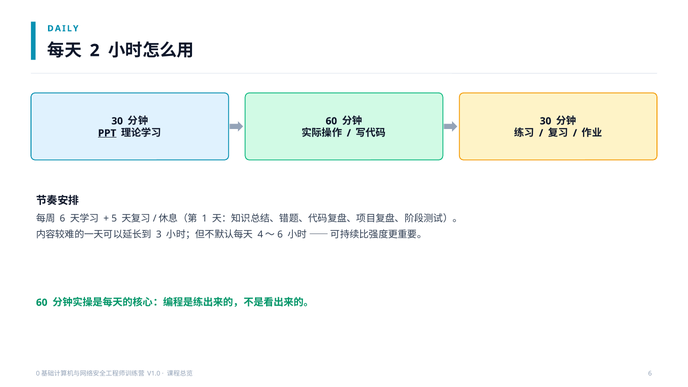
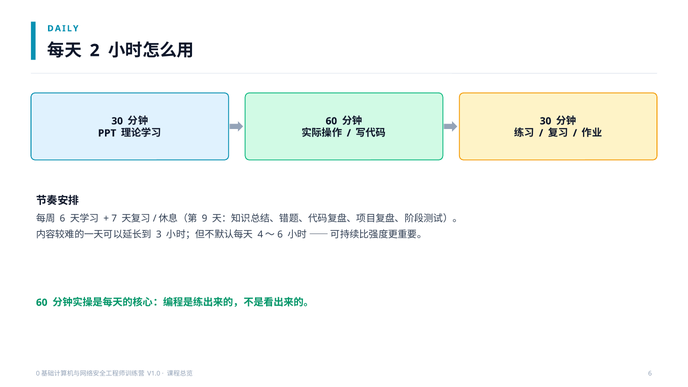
PPT underline: present -> none
5: 5 -> 7
1: 1 -> 9
